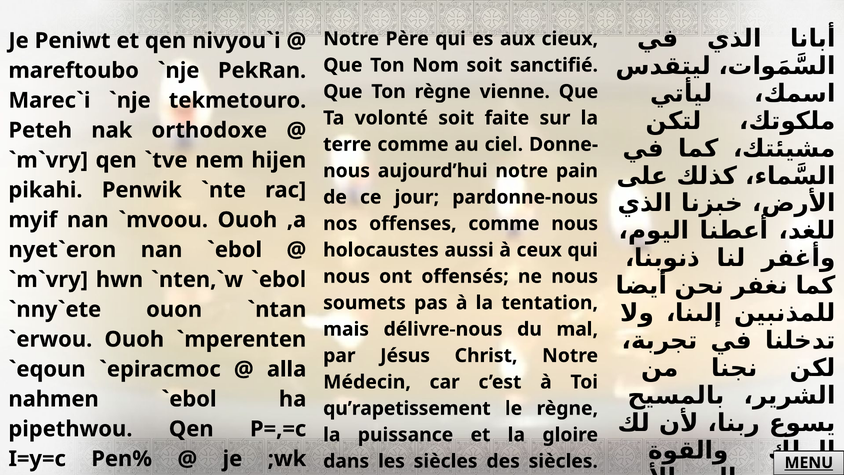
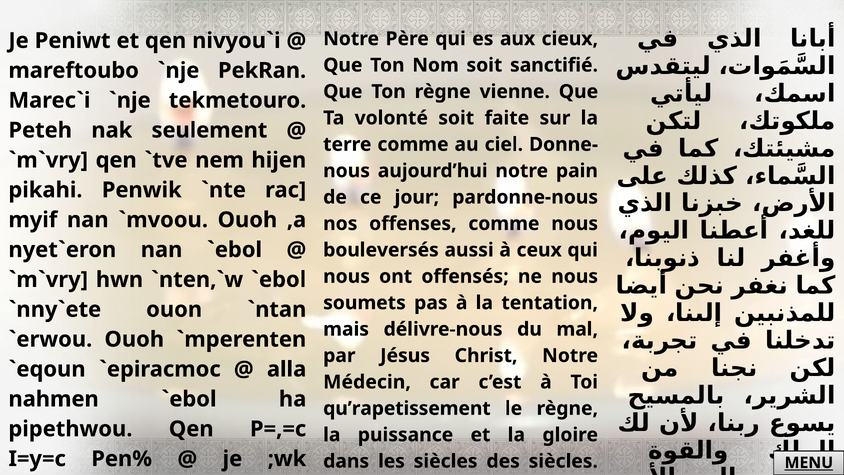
orthodoxe: orthodoxe -> seulement
holocaustes: holocaustes -> bouleversés
